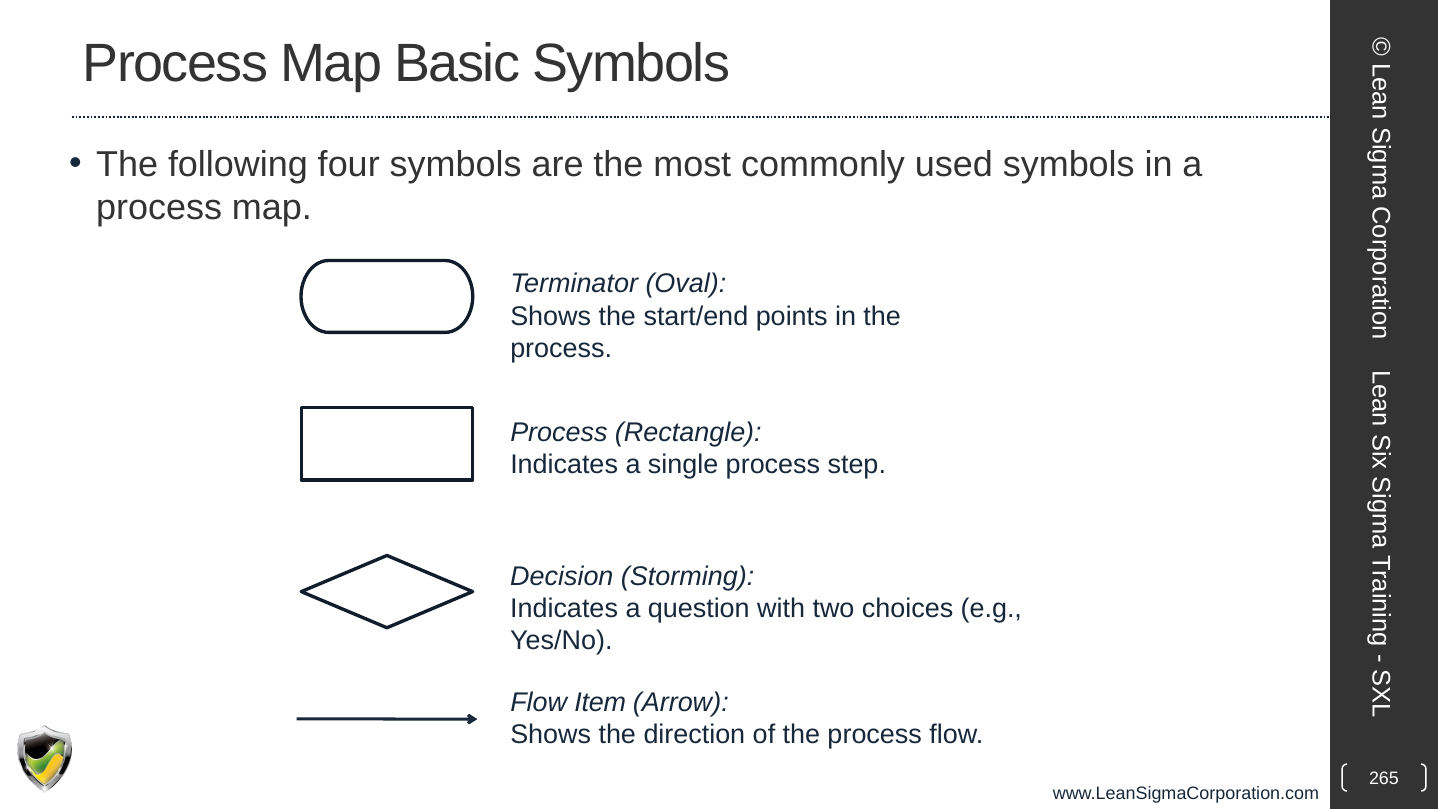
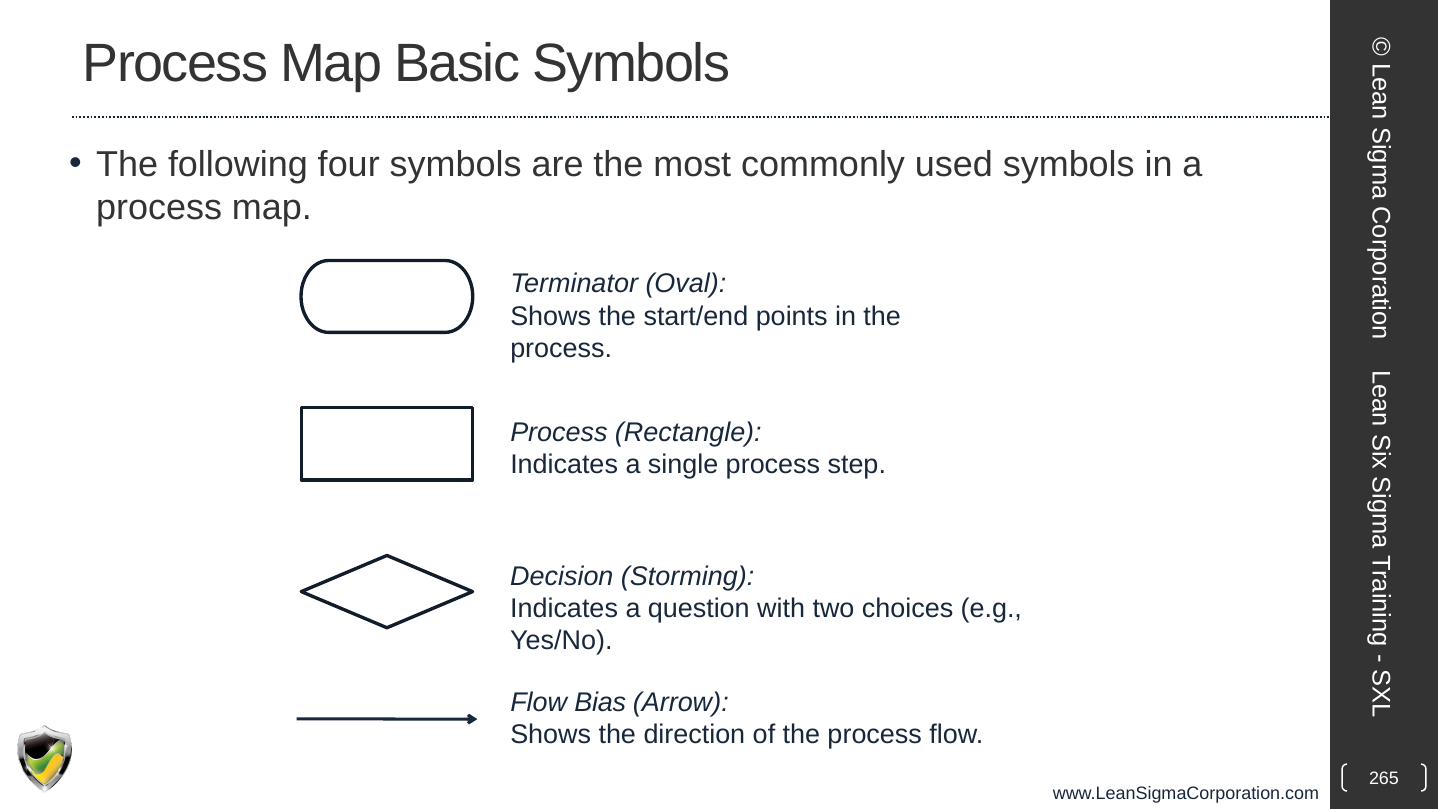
Item: Item -> Bias
